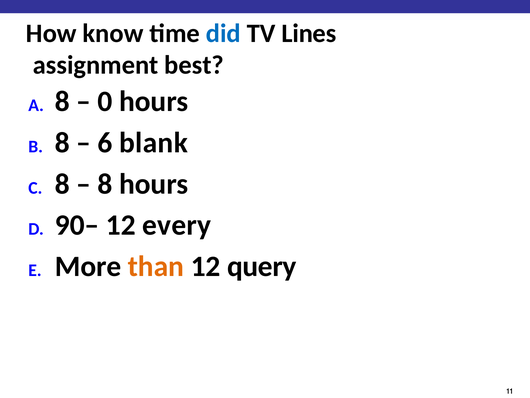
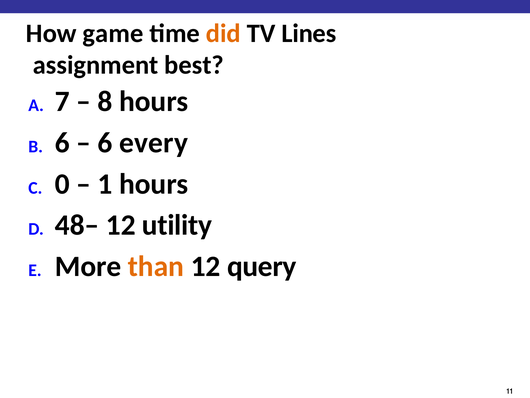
know: know -> game
did colour: blue -> orange
8 at (62, 101): 8 -> 7
0: 0 -> 8
8 at (62, 143): 8 -> 6
blank: blank -> every
8 at (62, 184): 8 -> 0
8 at (105, 184): 8 -> 1
90–: 90– -> 48–
every: every -> utility
